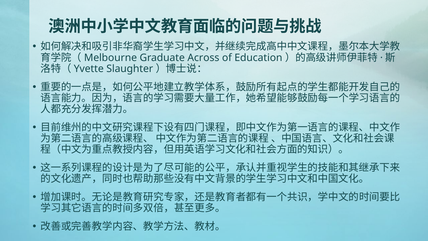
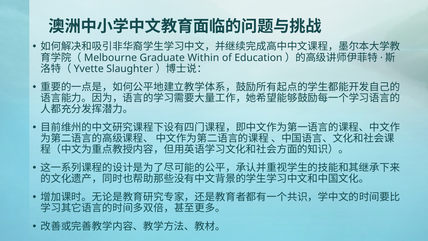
Across: Across -> Within
